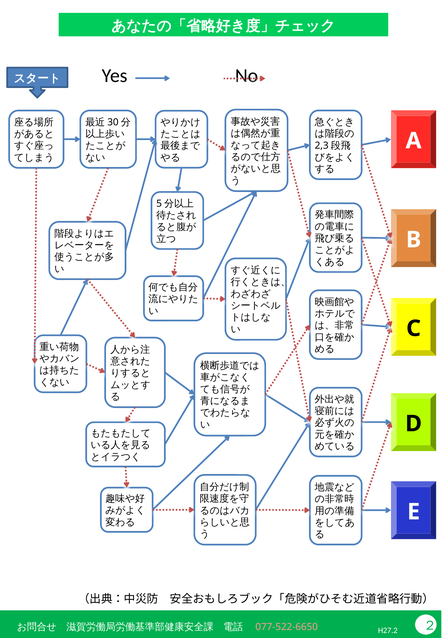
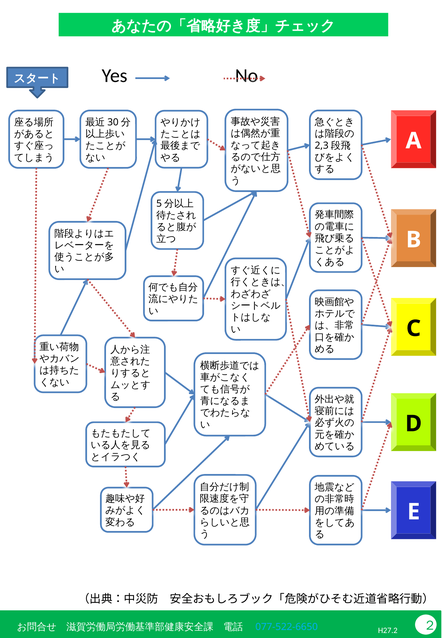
077-522-6650 colour: pink -> light blue
